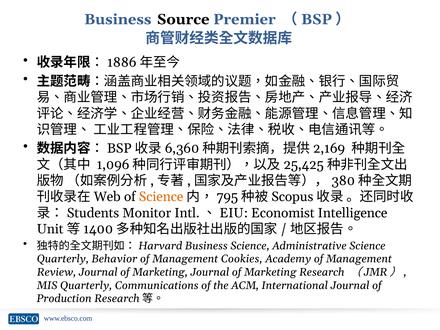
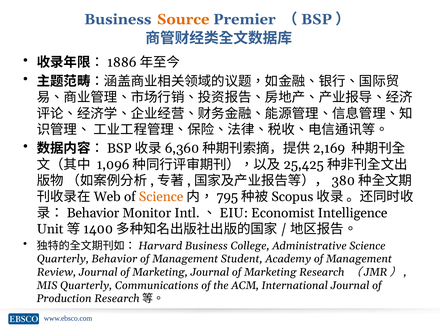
Source colour: black -> orange
Students at (93, 213): Students -> Behavior
Business Science: Science -> College
Cookies: Cookies -> Student
